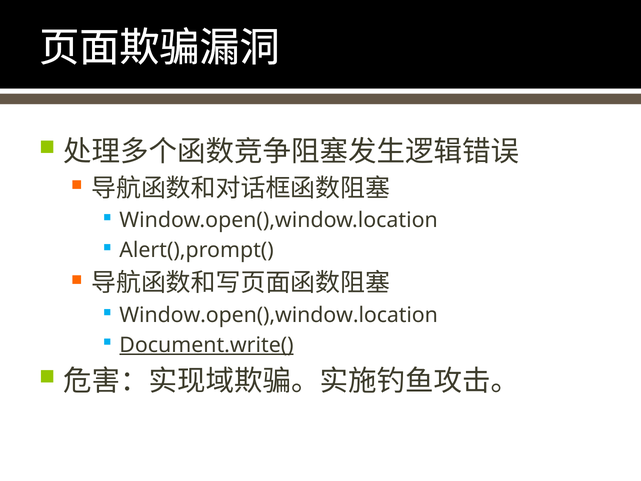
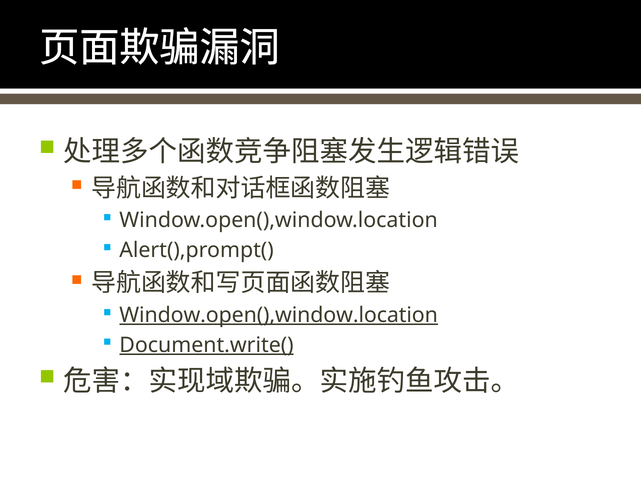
Window.open(),window.location at (279, 315) underline: none -> present
